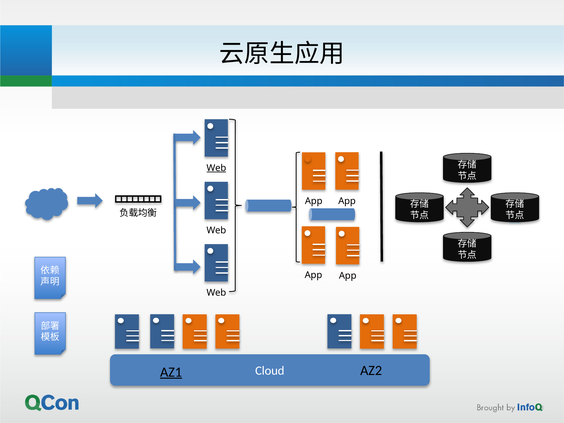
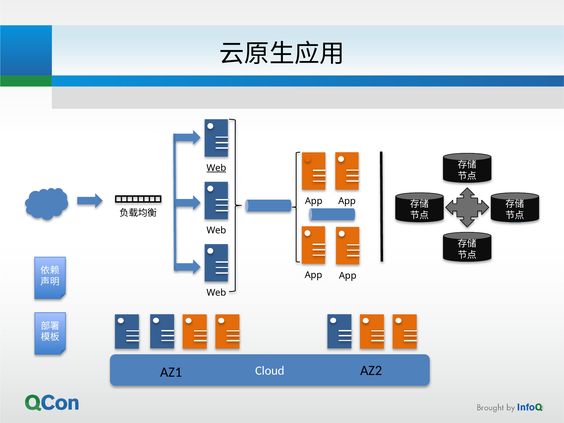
AZ1 underline: present -> none
